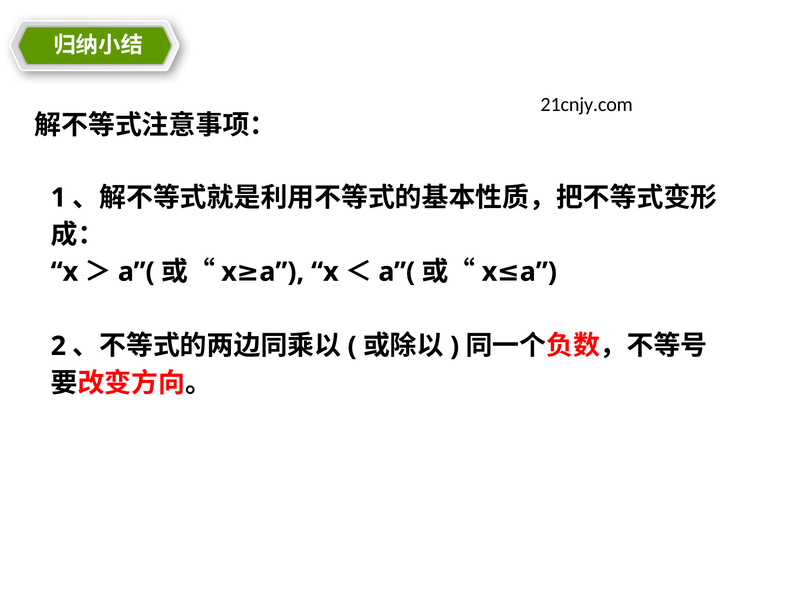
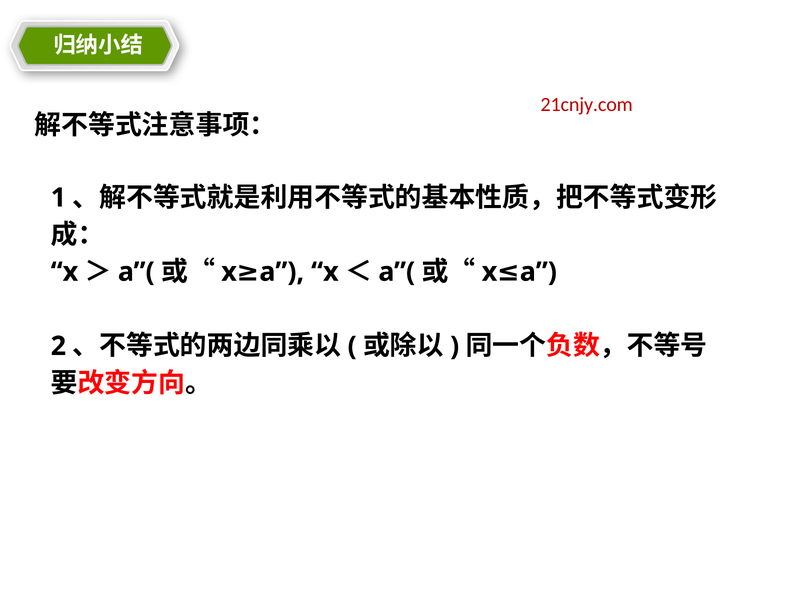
21cnjy.com colour: black -> red
